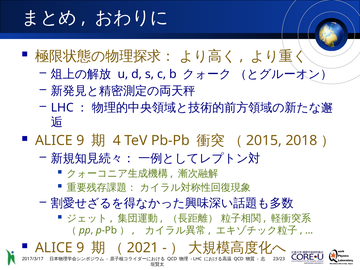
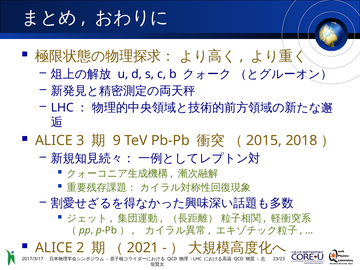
9 at (80, 141): 9 -> 3
4: 4 -> 9
9 at (80, 248): 9 -> 2
